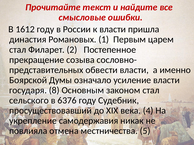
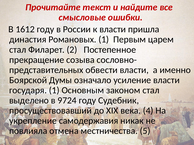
государя 8: 8 -> 1
сельского: сельского -> выделено
6376: 6376 -> 9724
